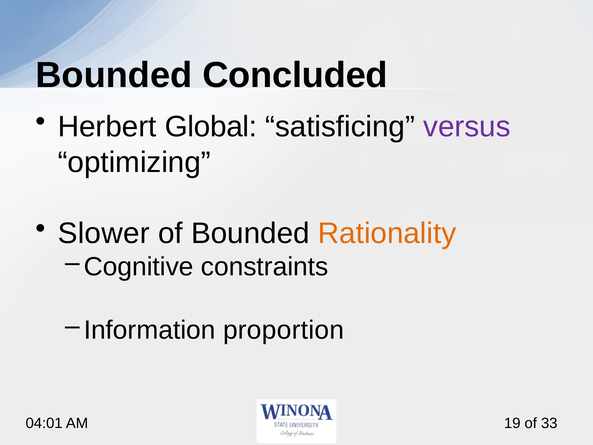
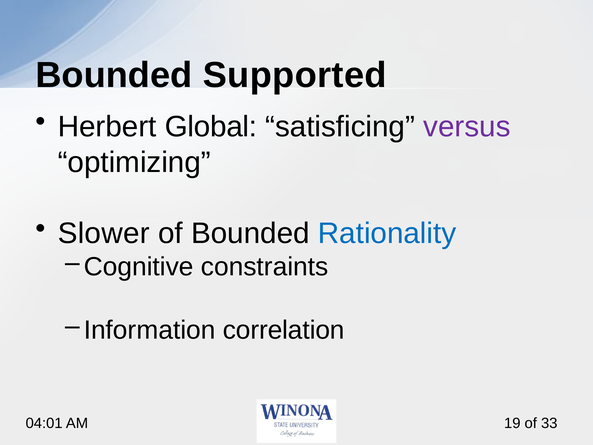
Concluded: Concluded -> Supported
Rationality colour: orange -> blue
proportion: proportion -> correlation
